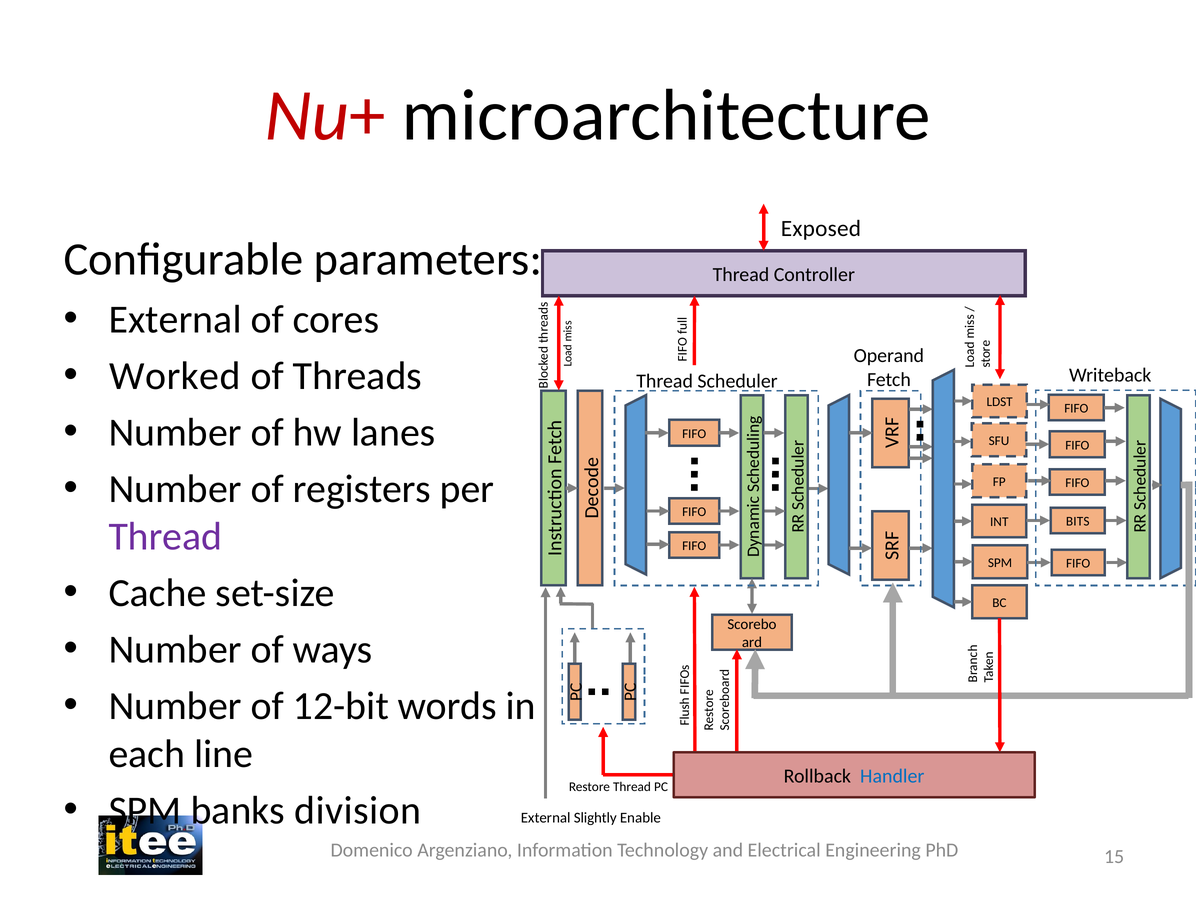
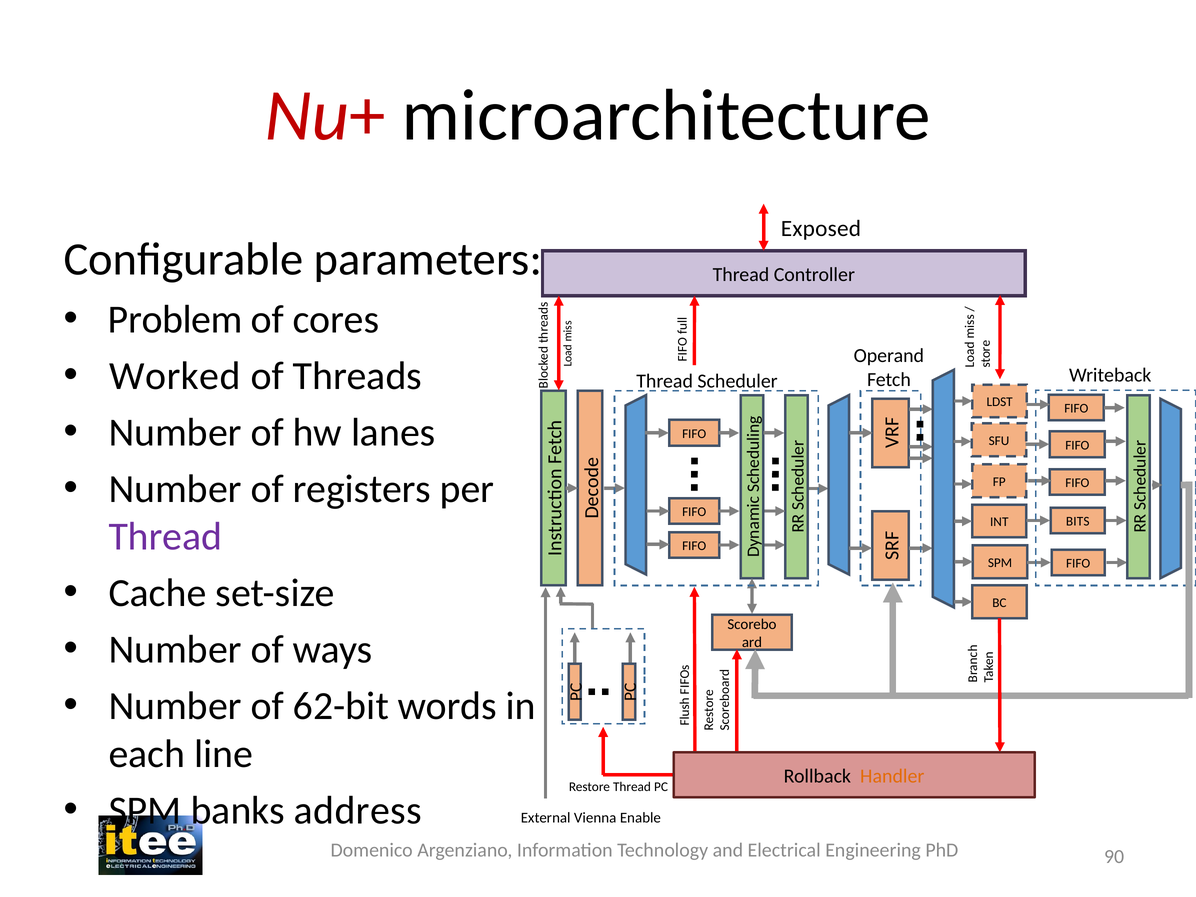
External at (175, 320): External -> Problem
12-bit: 12-bit -> 62-bit
Handler colour: blue -> orange
division: division -> address
Slightly: Slightly -> Vienna
15: 15 -> 90
